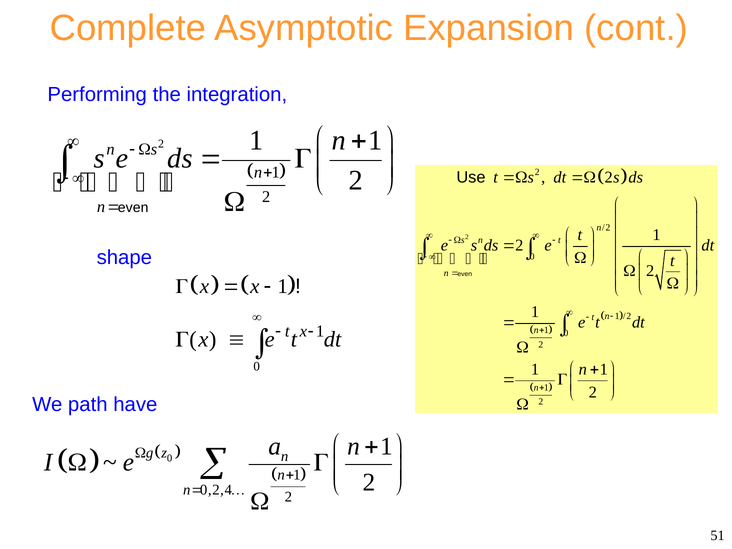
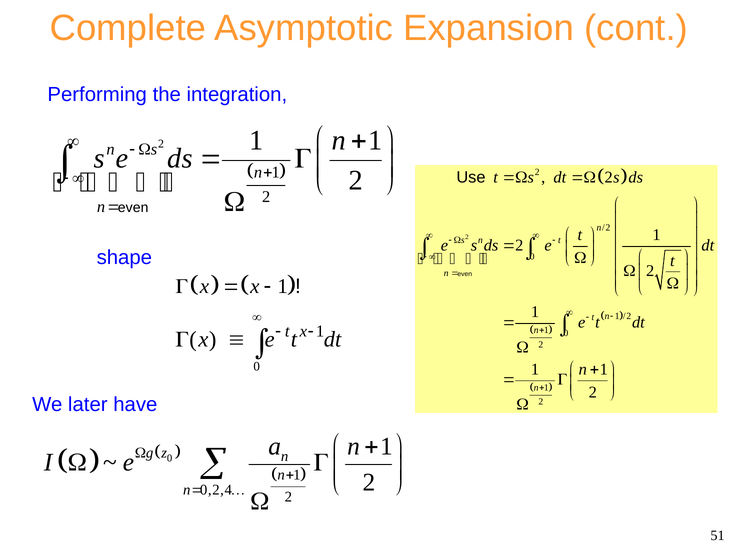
path: path -> later
